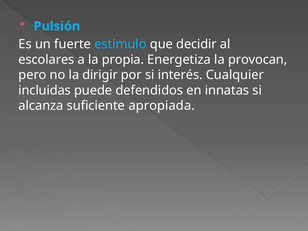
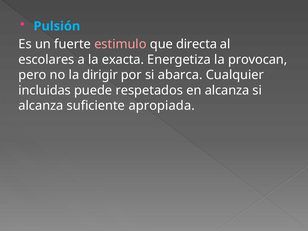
estimulo colour: light blue -> pink
decidir: decidir -> directa
propia: propia -> exacta
interés: interés -> abarca
defendidos: defendidos -> respetados
en innatas: innatas -> alcanza
